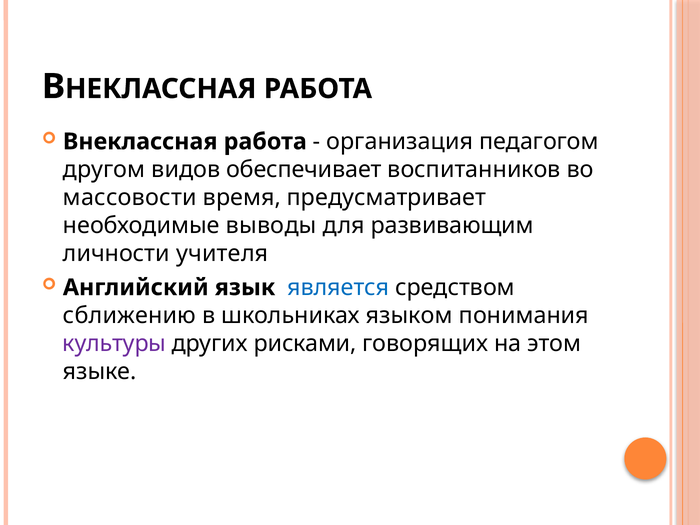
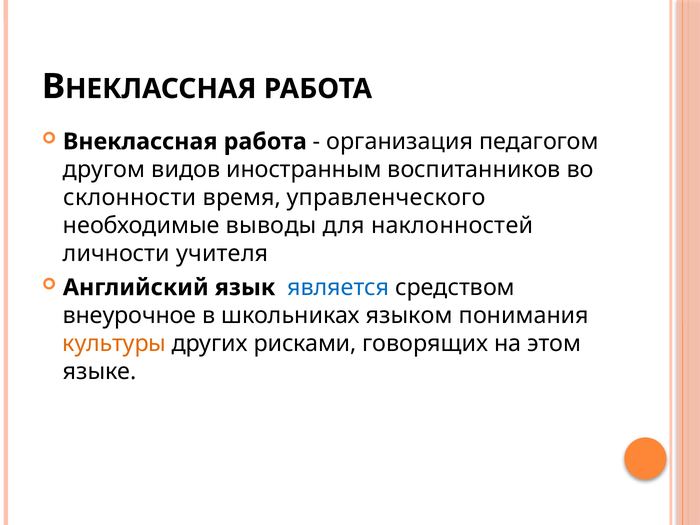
обеспечивает: обеспечивает -> иностранным
массовости: массовости -> склонности
предусматривает: предусматривает -> управленческого
развивающим: развивающим -> наклонностей
сближению: сближению -> внеурочное
культуры colour: purple -> orange
